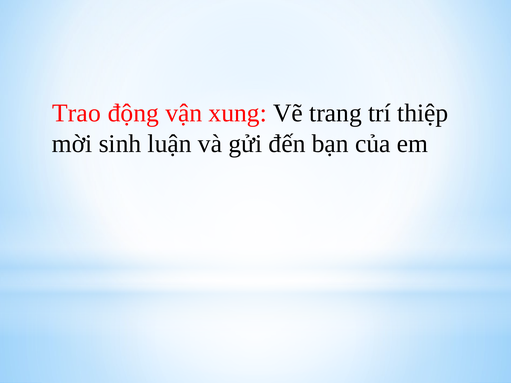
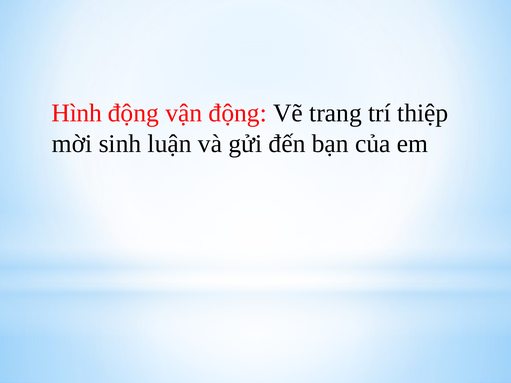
Trao: Trao -> Hình
vận xung: xung -> động
